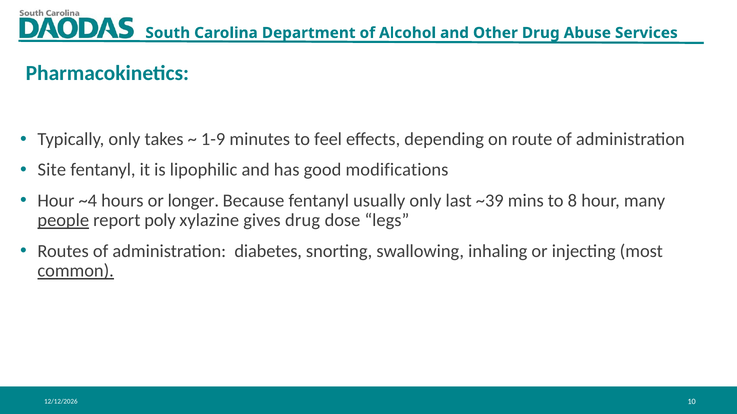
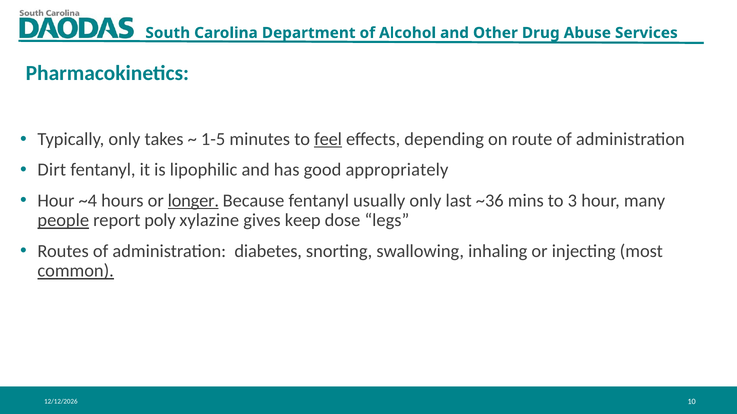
1-9: 1-9 -> 1-5
feel underline: none -> present
Site: Site -> Dirt
modifications: modifications -> appropriately
longer underline: none -> present
~39: ~39 -> ~36
8: 8 -> 3
gives drug: drug -> keep
